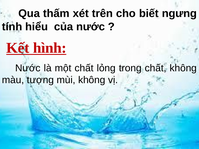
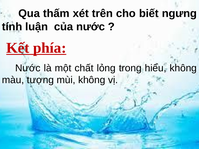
hiểu: hiểu -> luận
hình: hình -> phía
trong chất: chất -> hiểu
